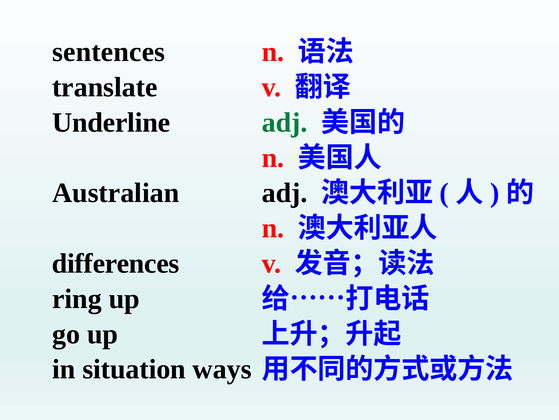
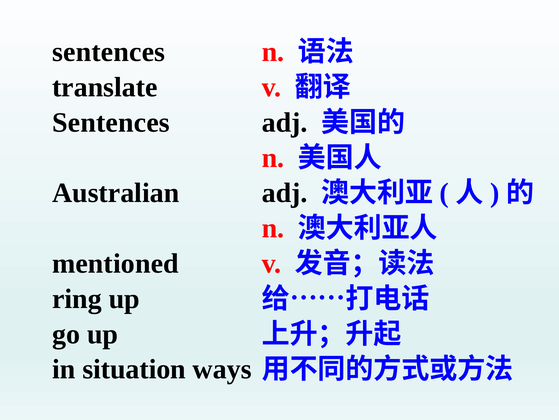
Underline at (111, 122): Underline -> Sentences
adj at (285, 122) colour: green -> black
differences: differences -> mentioned
